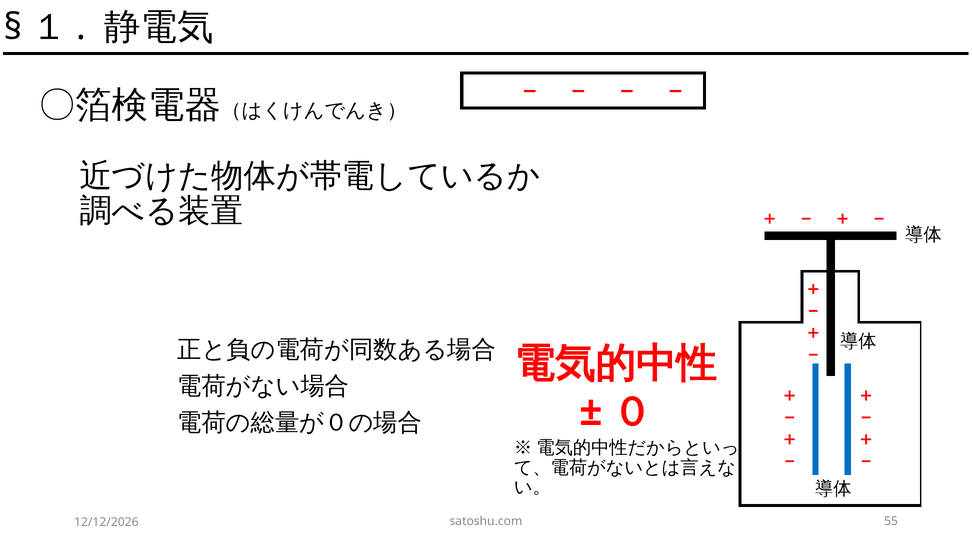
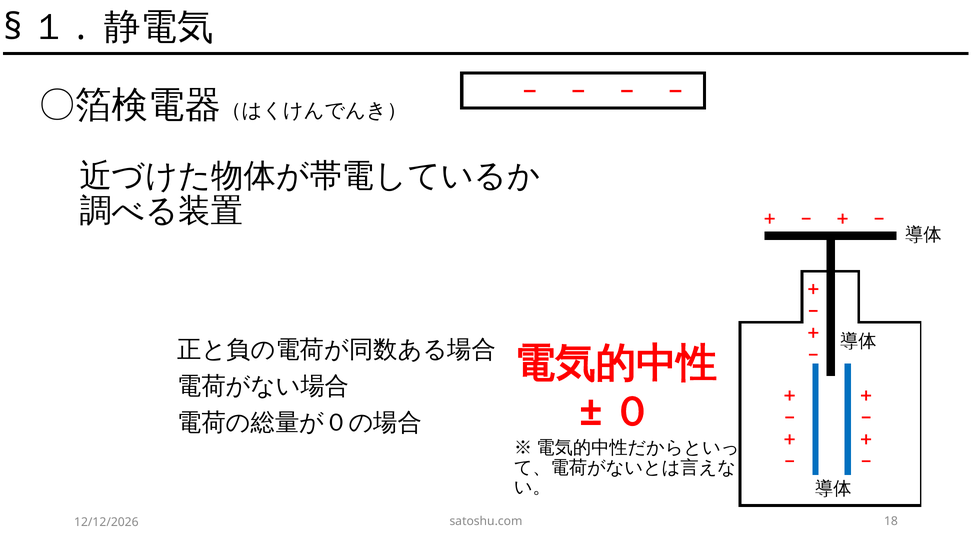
55: 55 -> 18
